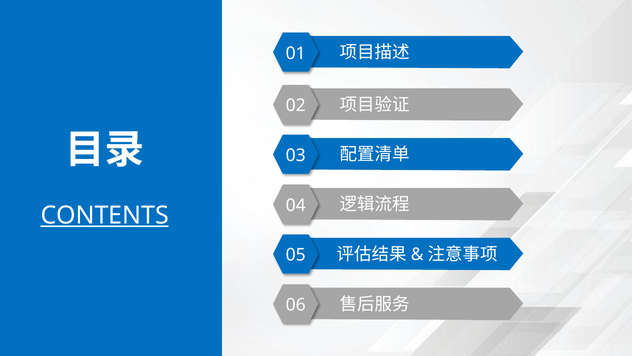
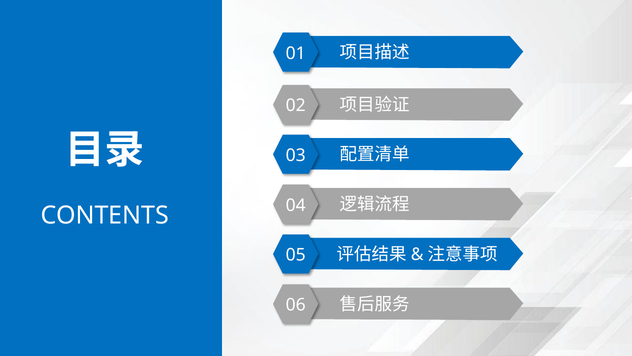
CONTENTS underline: present -> none
